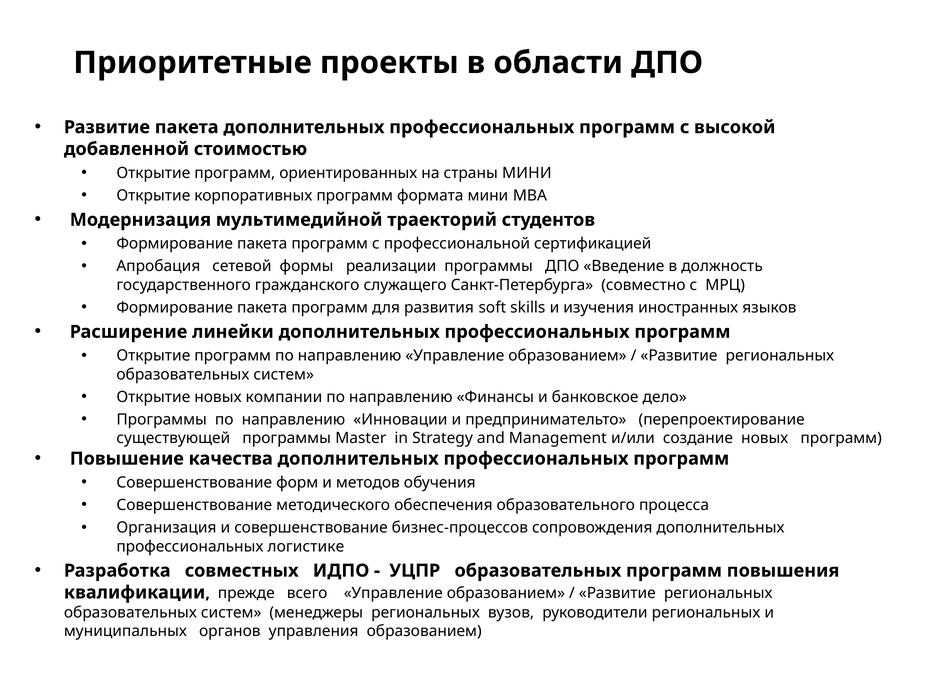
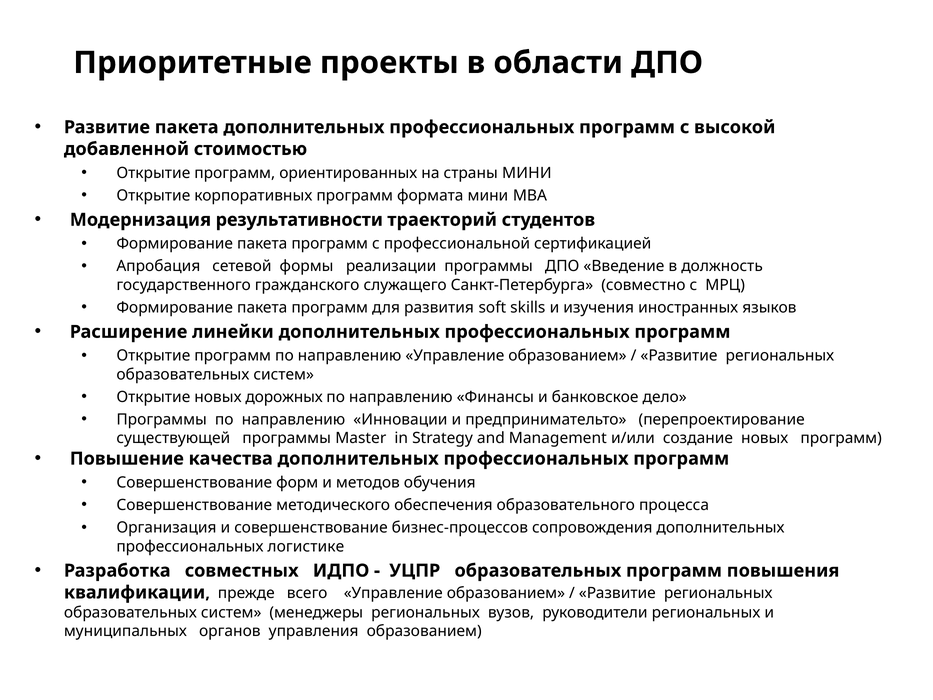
мультимедийной: мультимедийной -> результативности
компании: компании -> дорожных
